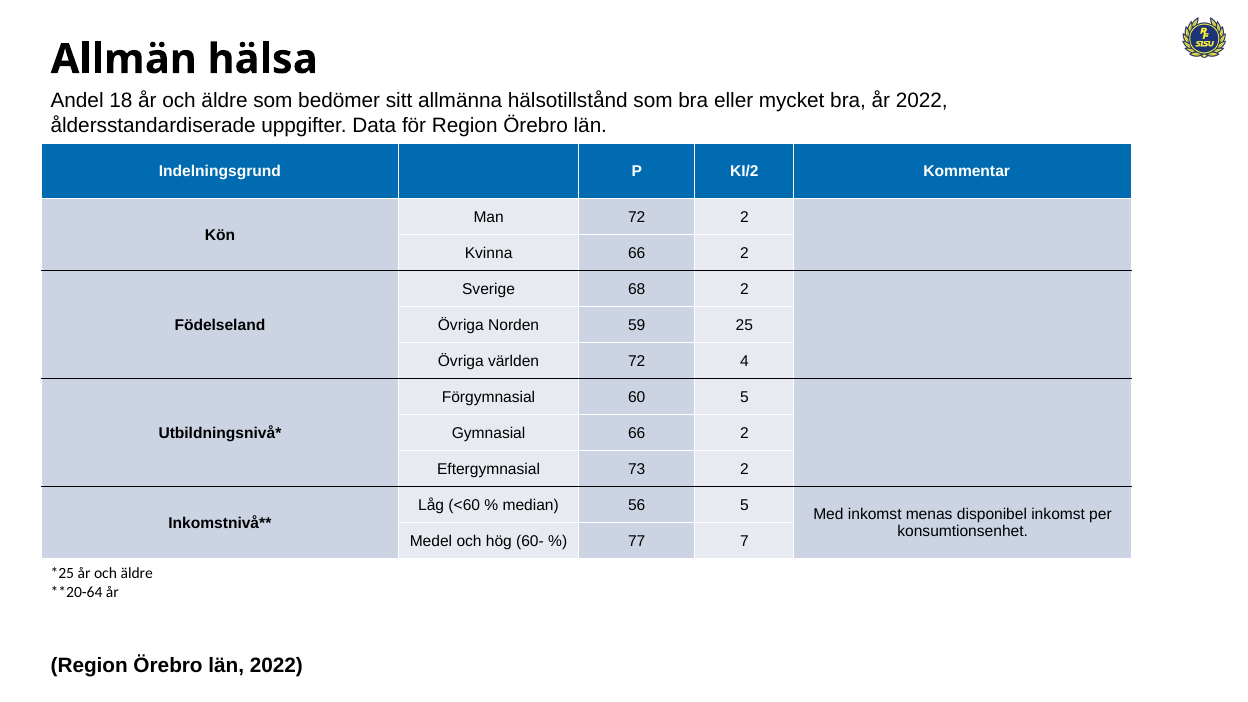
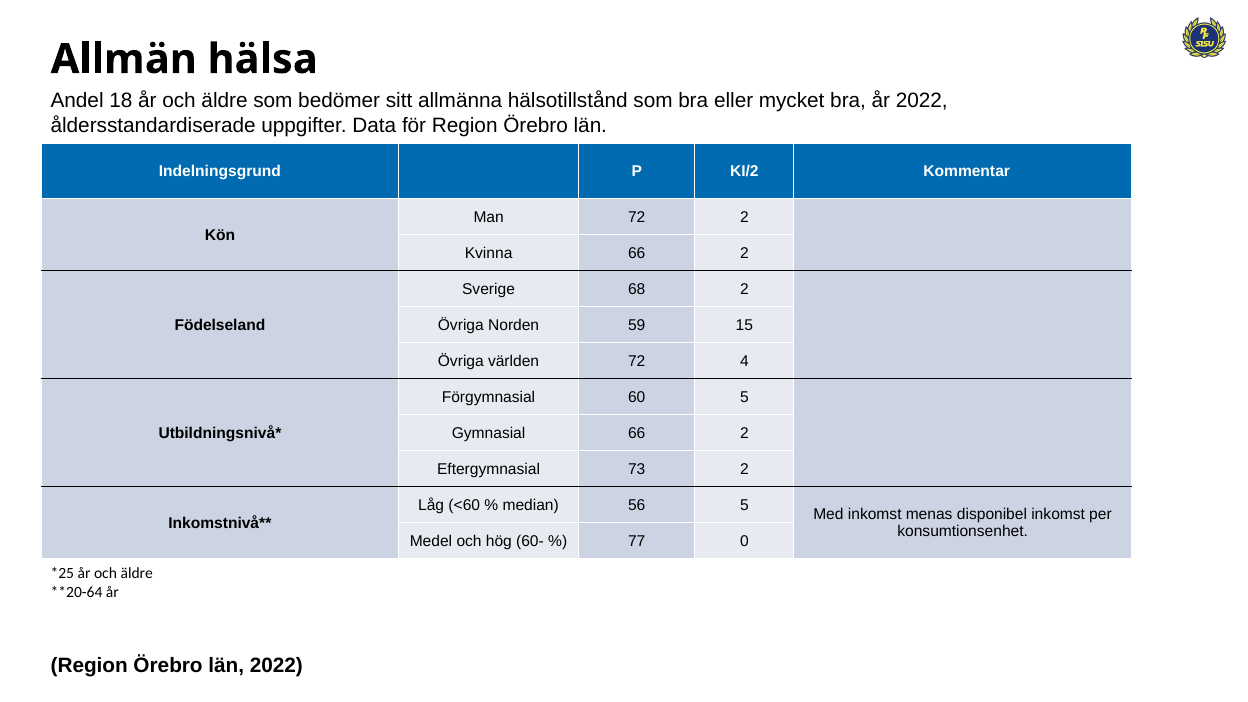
25: 25 -> 15
7: 7 -> 0
